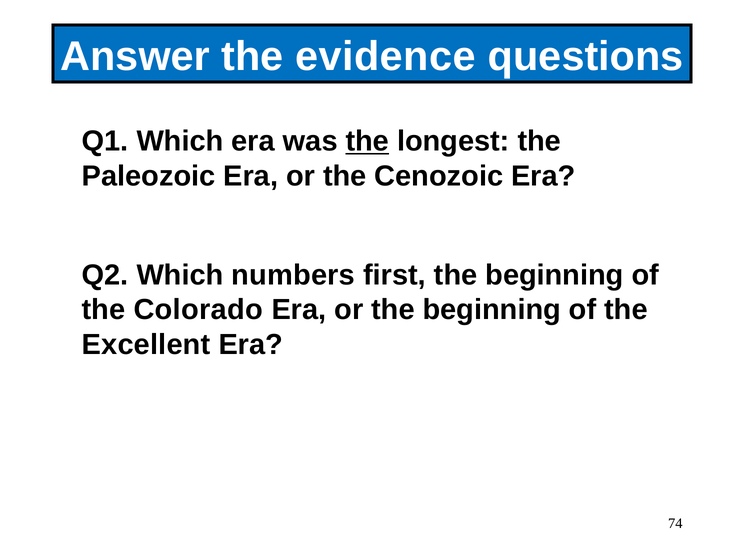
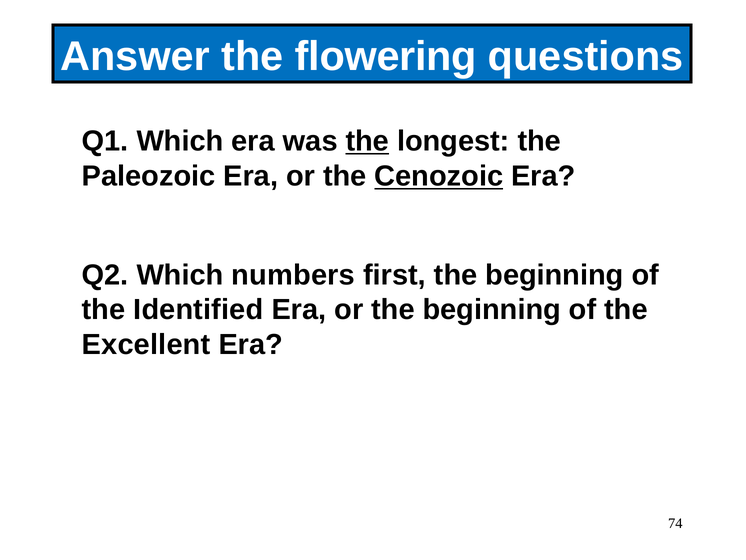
evidence: evidence -> flowering
Cenozoic underline: none -> present
Colorado: Colorado -> Identified
